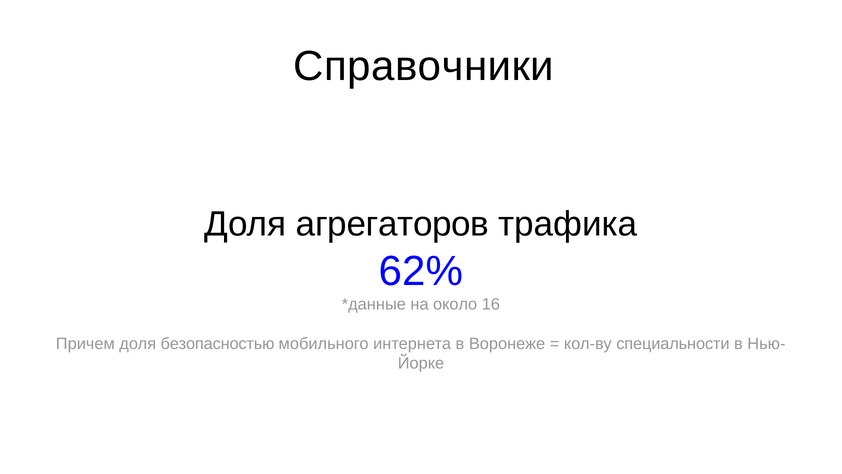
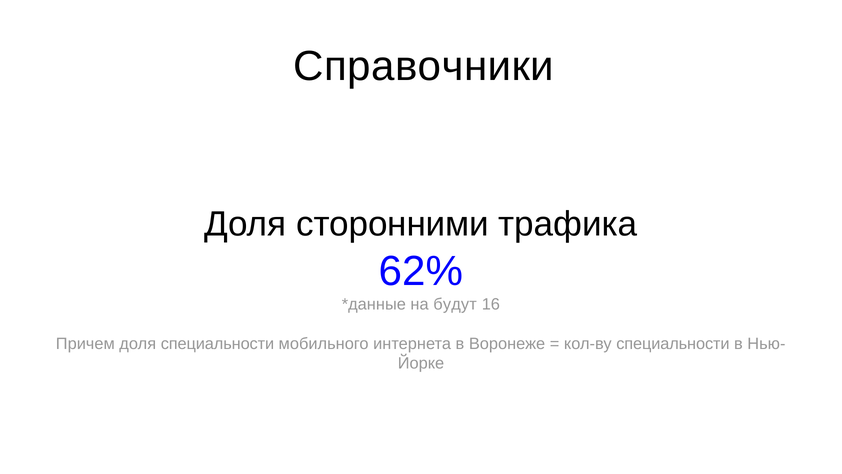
агрегаторов: агрегаторов -> сторонними
около: около -> будут
доля безопасностью: безопасностью -> специальности
